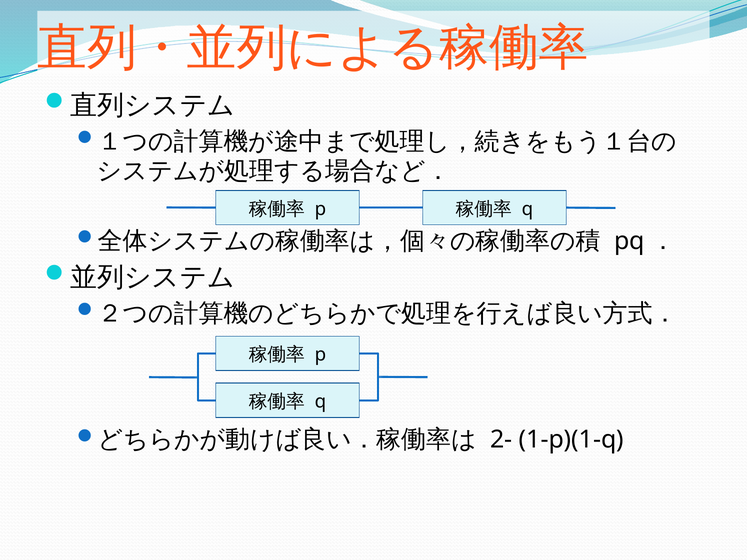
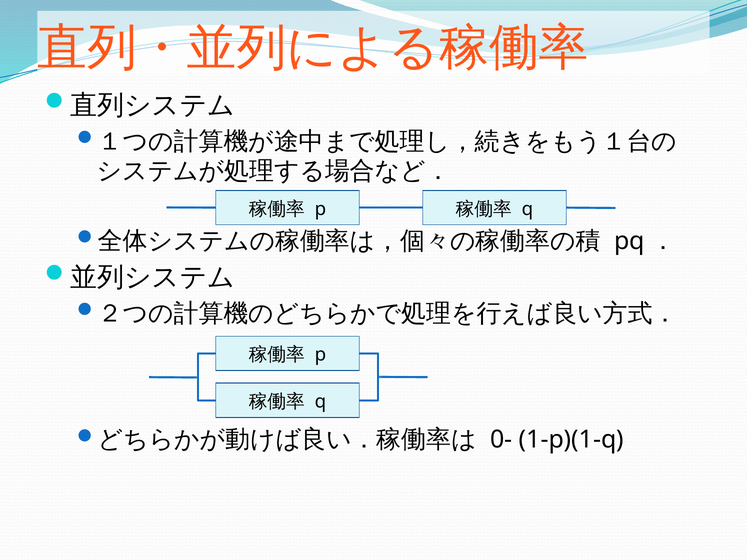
2-: 2- -> 0-
